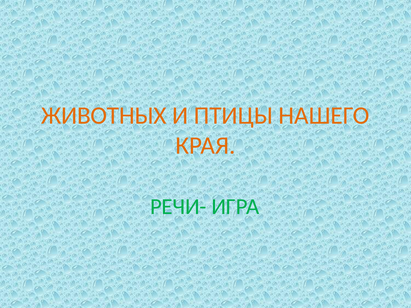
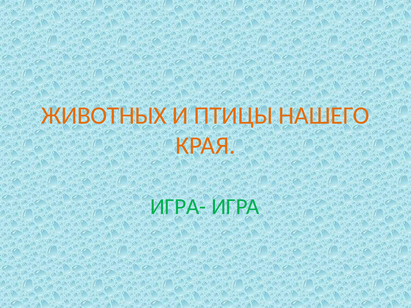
РЕЧИ-: РЕЧИ- -> ИГРА-
